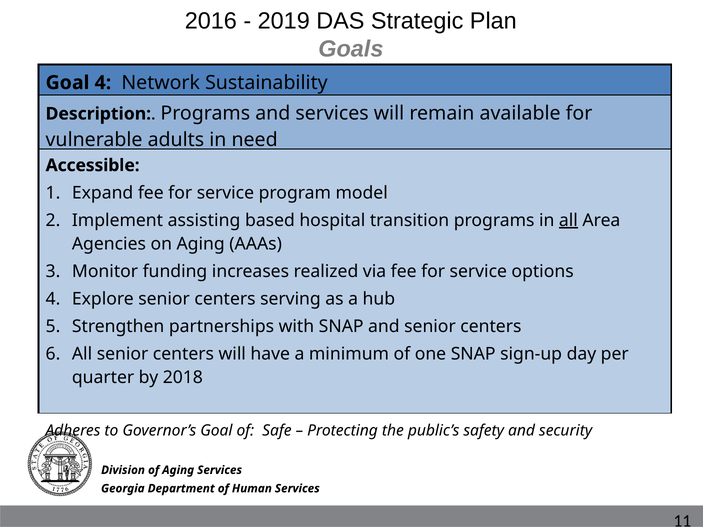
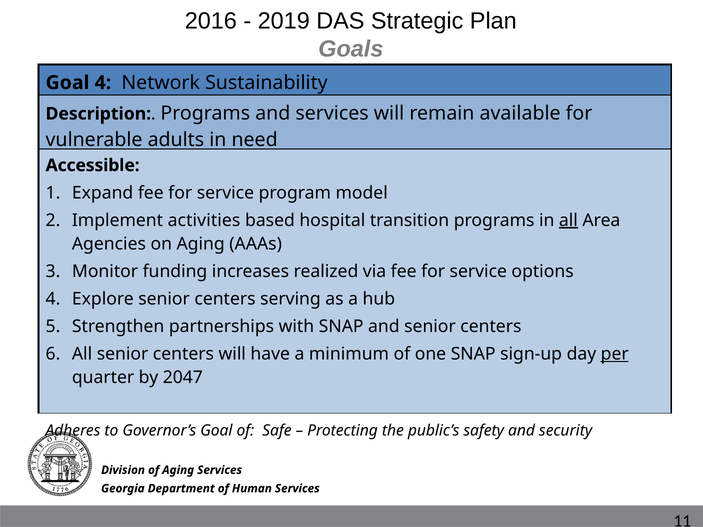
assisting: assisting -> activities
per underline: none -> present
2018: 2018 -> 2047
